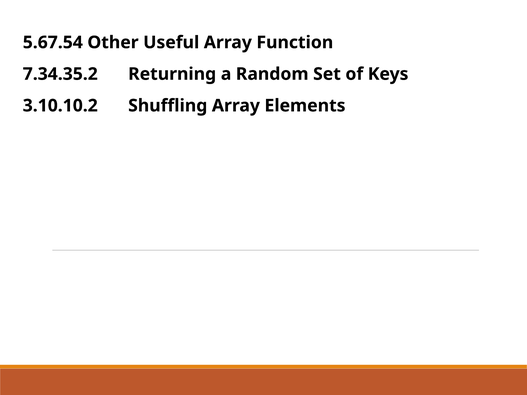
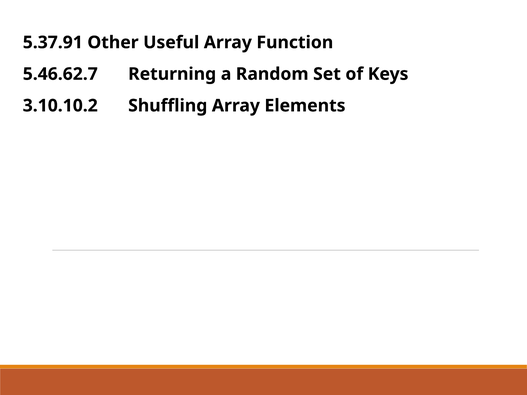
5.67.54: 5.67.54 -> 5.37.91
7.34.35.2: 7.34.35.2 -> 5.46.62.7
